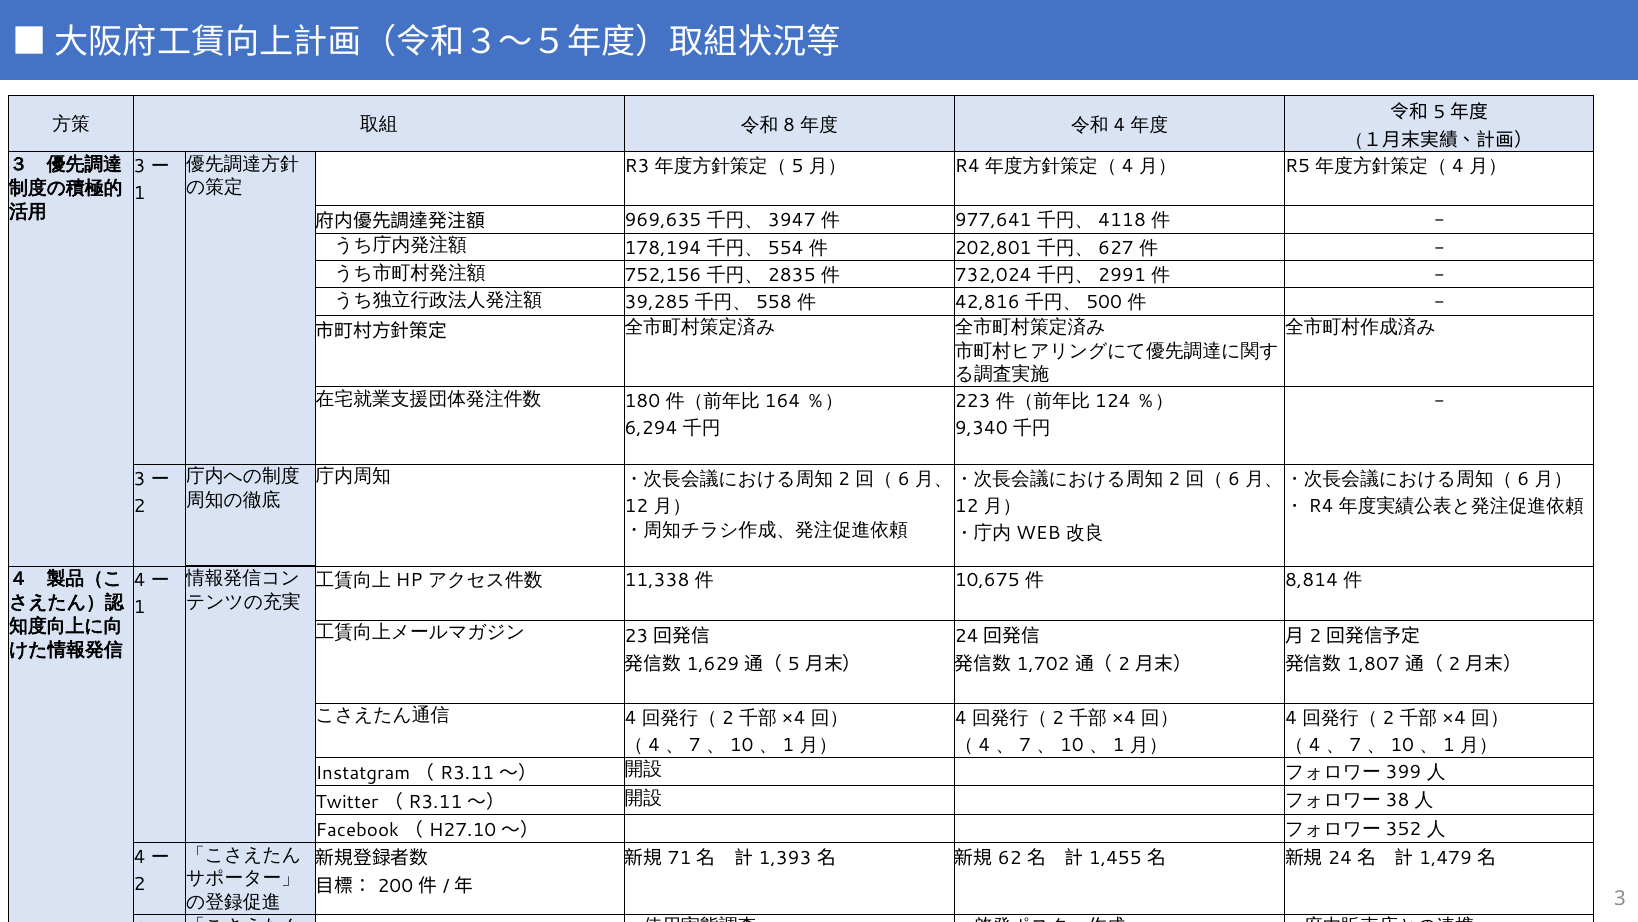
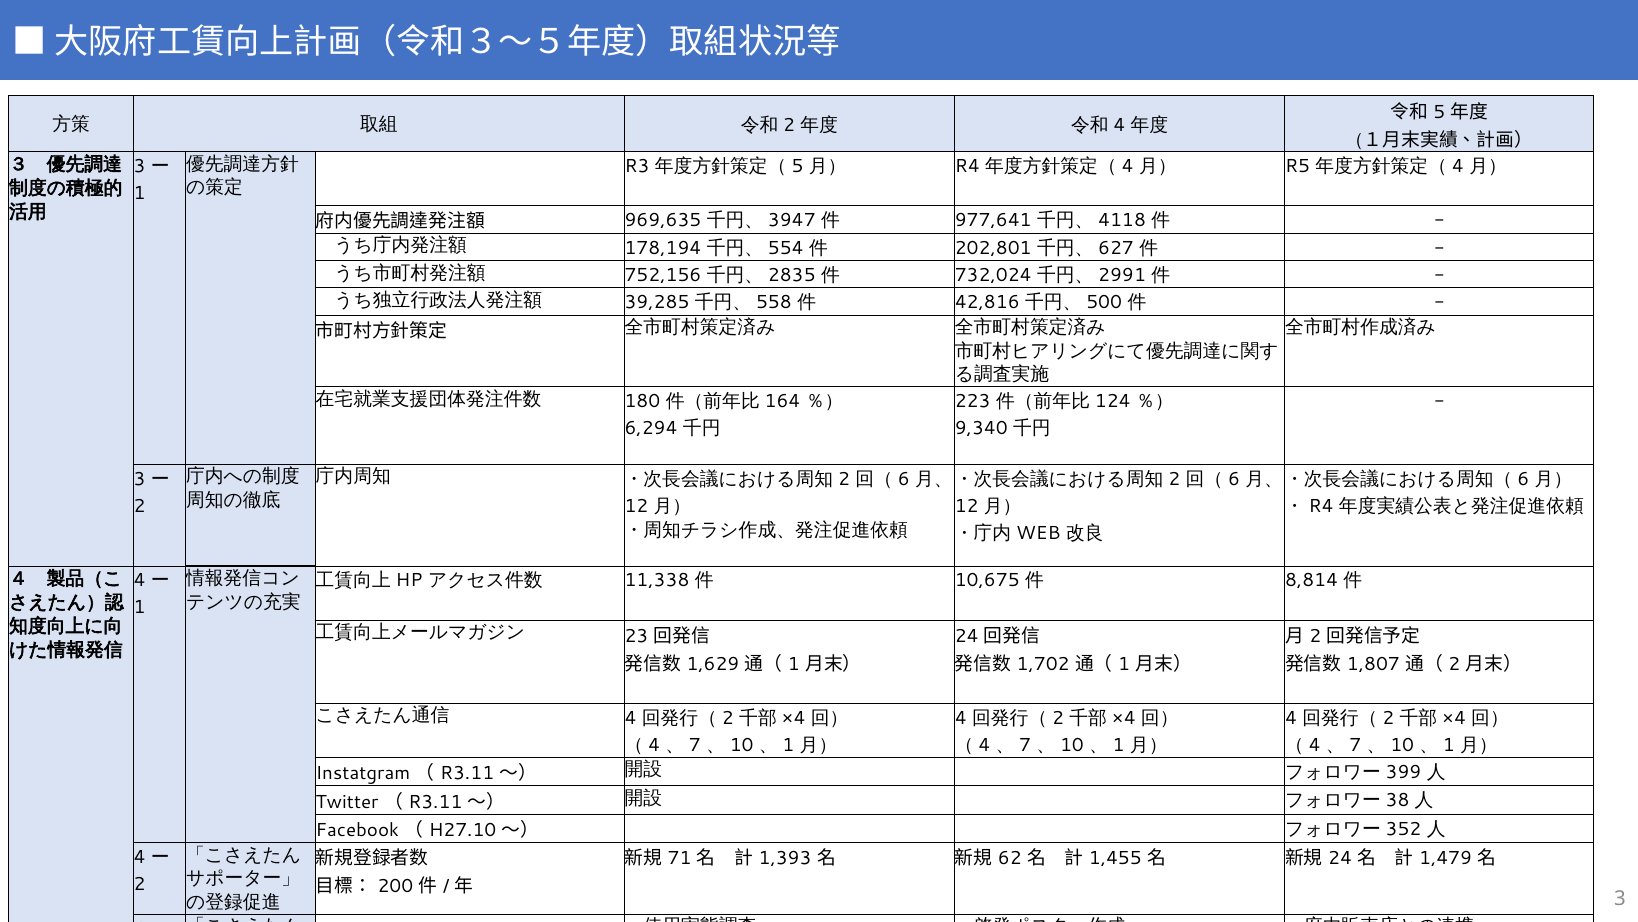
8 at (789, 125): 8 -> 2
5 at (794, 664): 5 -> 1
2 at (1124, 664): 2 -> 1
